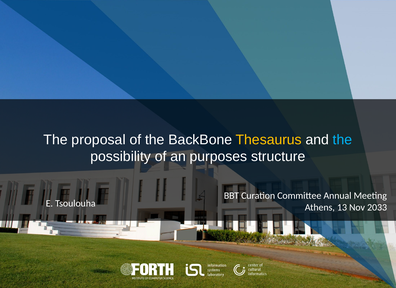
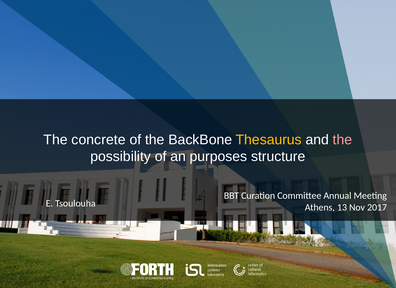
proposal: proposal -> concrete
the at (342, 140) colour: light blue -> pink
2033: 2033 -> 2017
